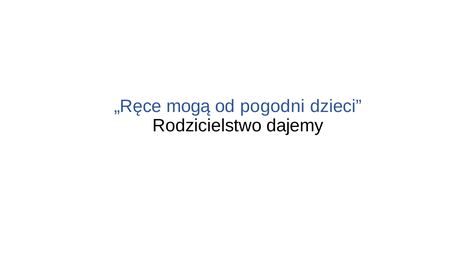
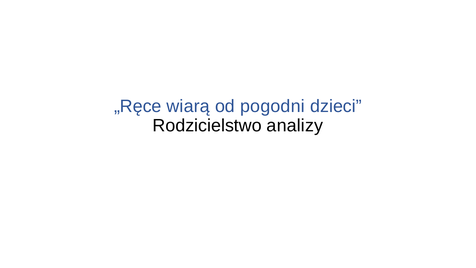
mogą: mogą -> wiarą
dajemy: dajemy -> analizy
